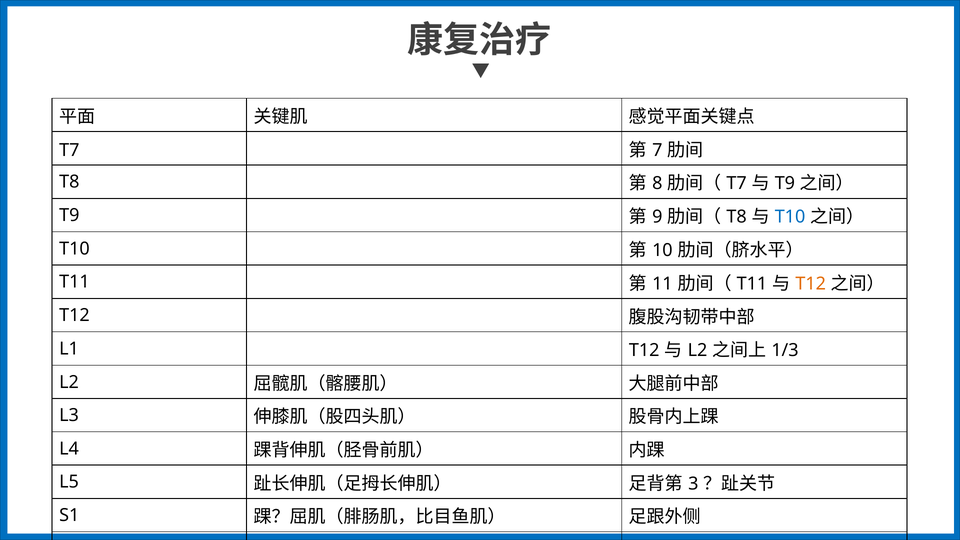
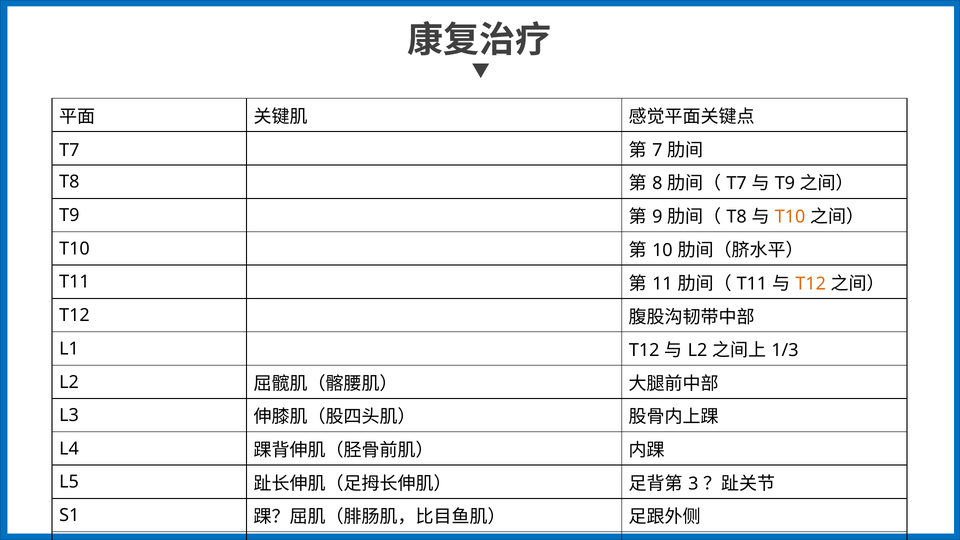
T10 at (790, 217) colour: blue -> orange
